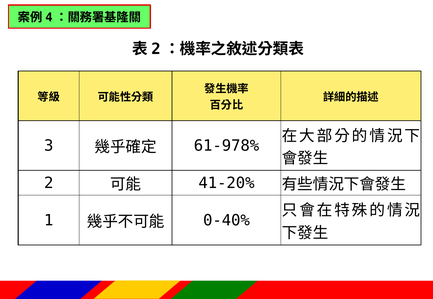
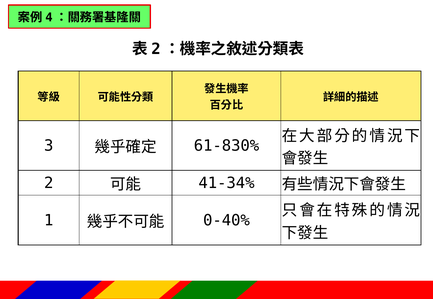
61-978%: 61-978% -> 61-830%
41-20%: 41-20% -> 41-34%
